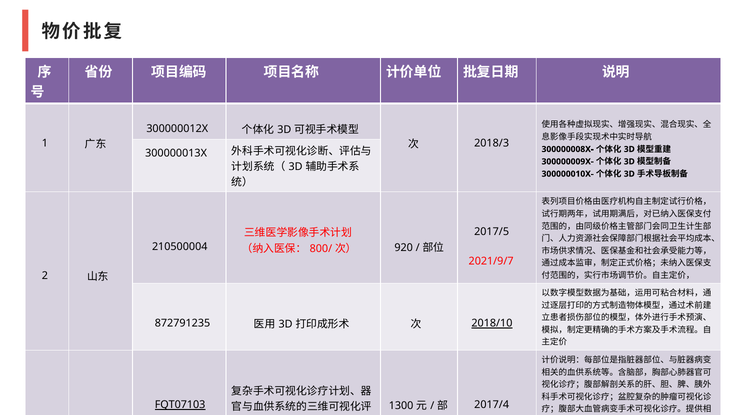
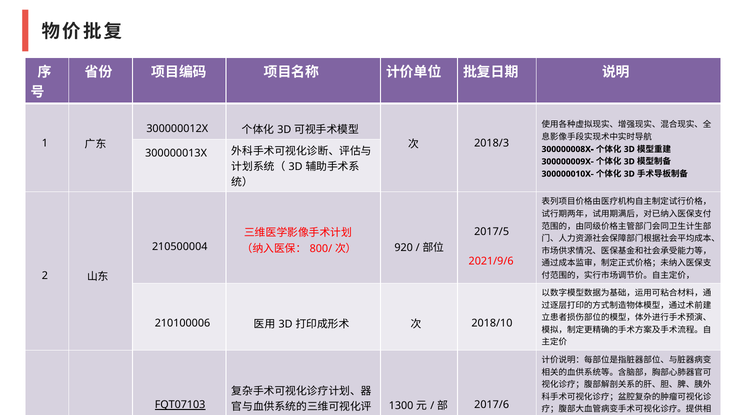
2021/9/7: 2021/9/7 -> 2021/9/6
872791235: 872791235 -> 210100006
2018/10 underline: present -> none
2017/4: 2017/4 -> 2017/6
